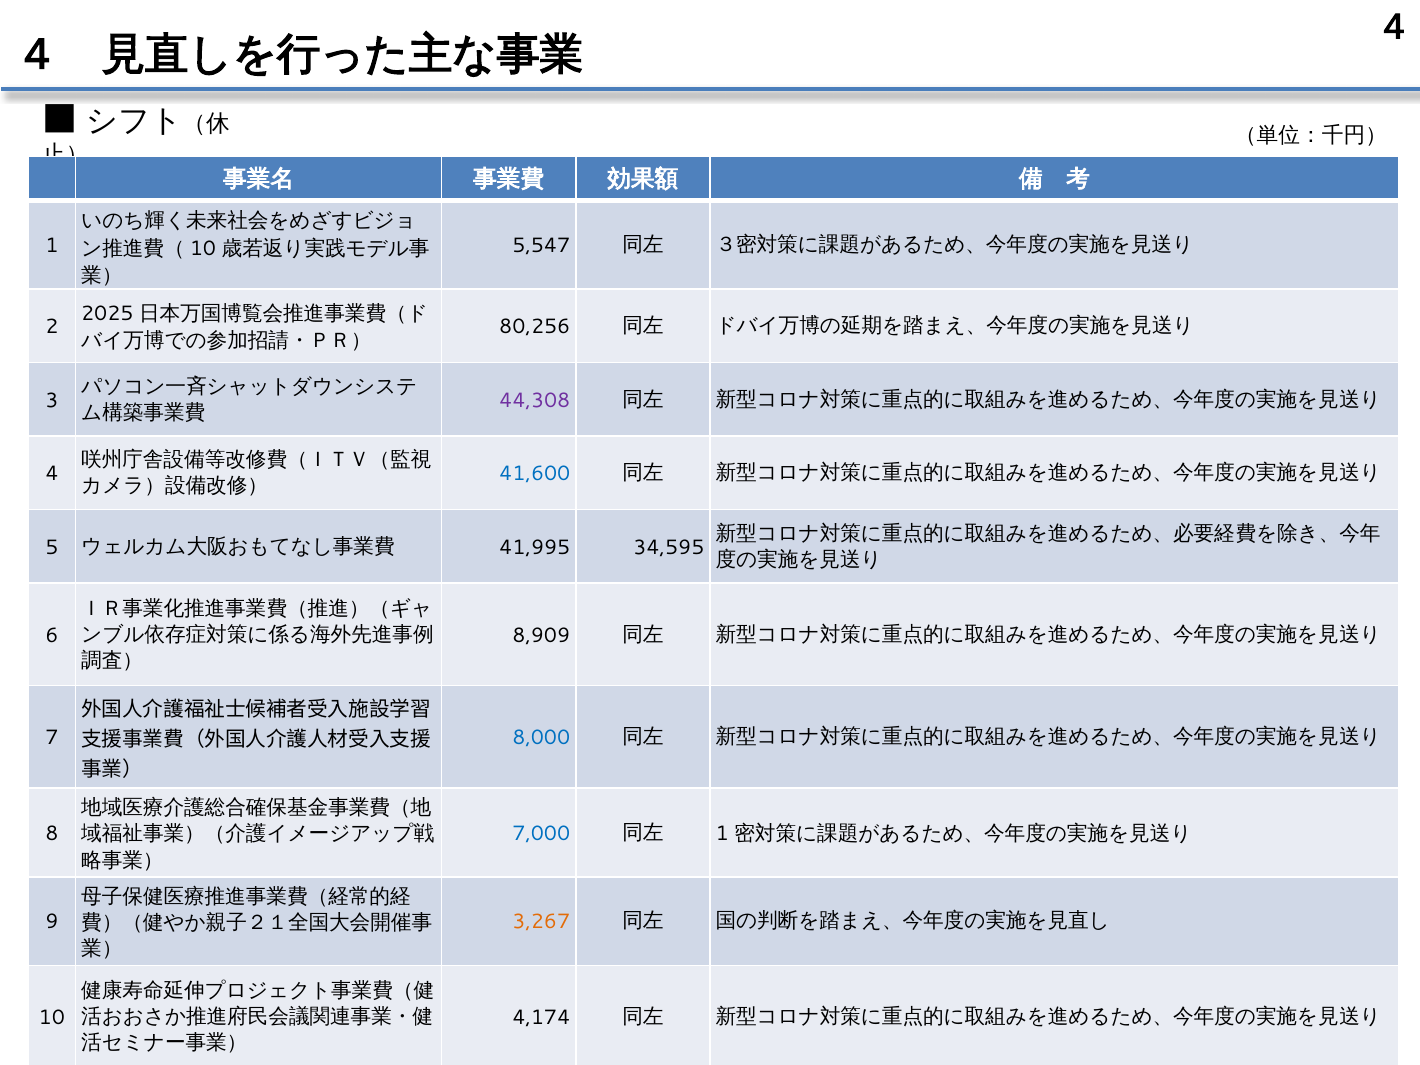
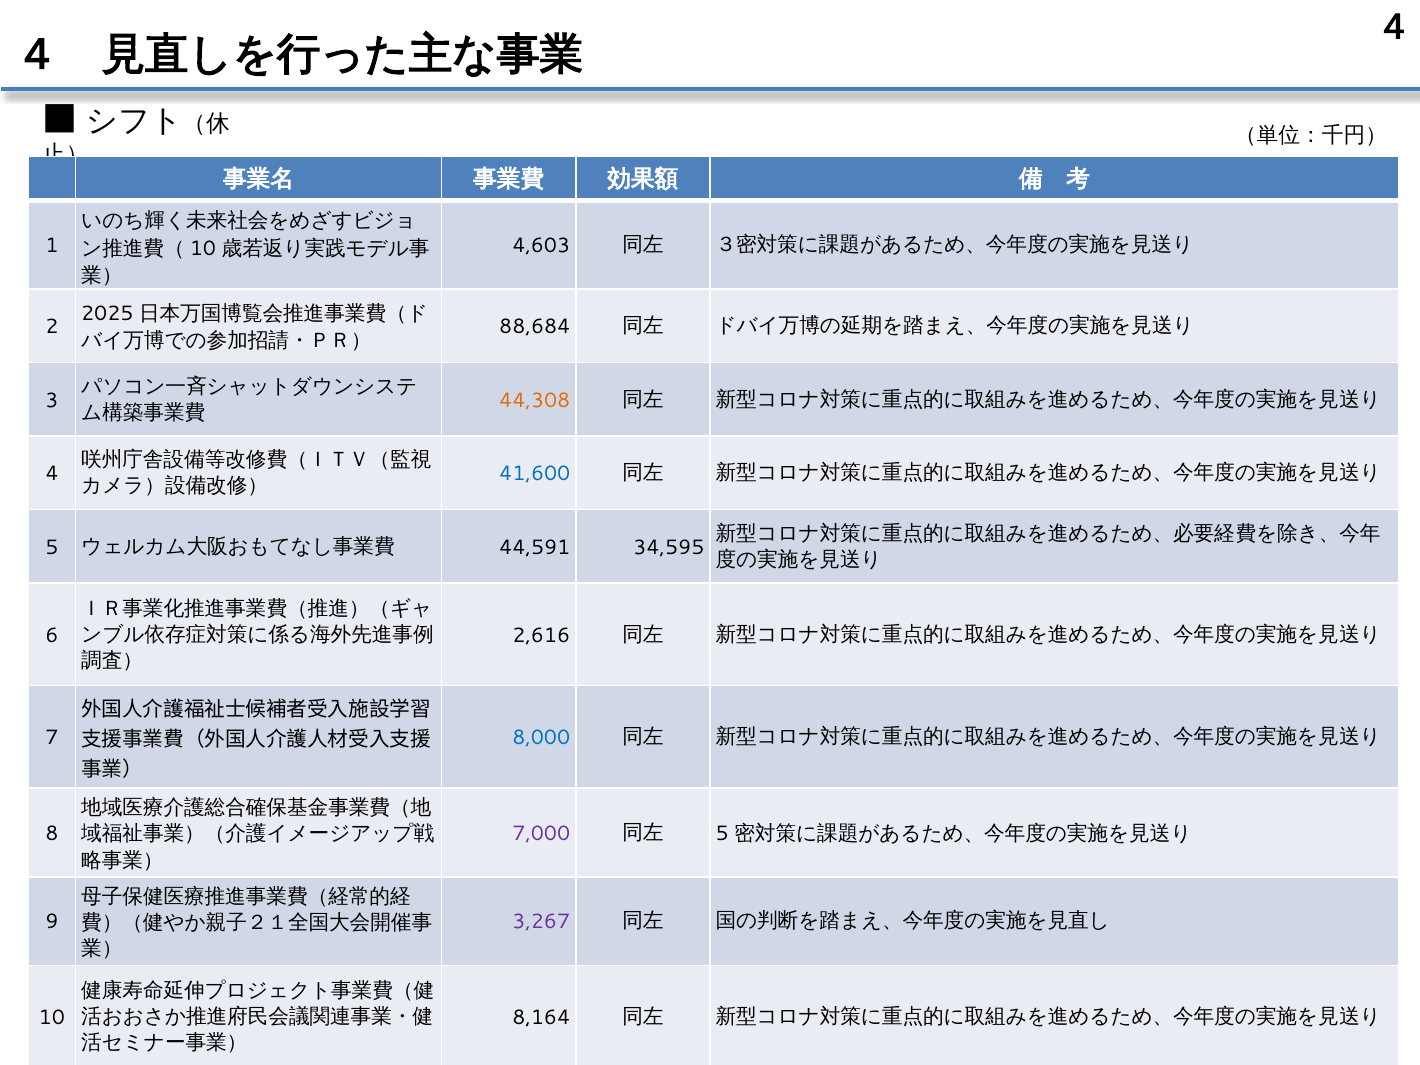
5,547: 5,547 -> 4,603
80,256: 80,256 -> 88,684
44,308 colour: purple -> orange
41,995: 41,995 -> 44,591
8,909: 8,909 -> 2,616
7,000 colour: blue -> purple
1 at (722, 833): 1 -> 5
3,267 colour: orange -> purple
4,174: 4,174 -> 8,164
